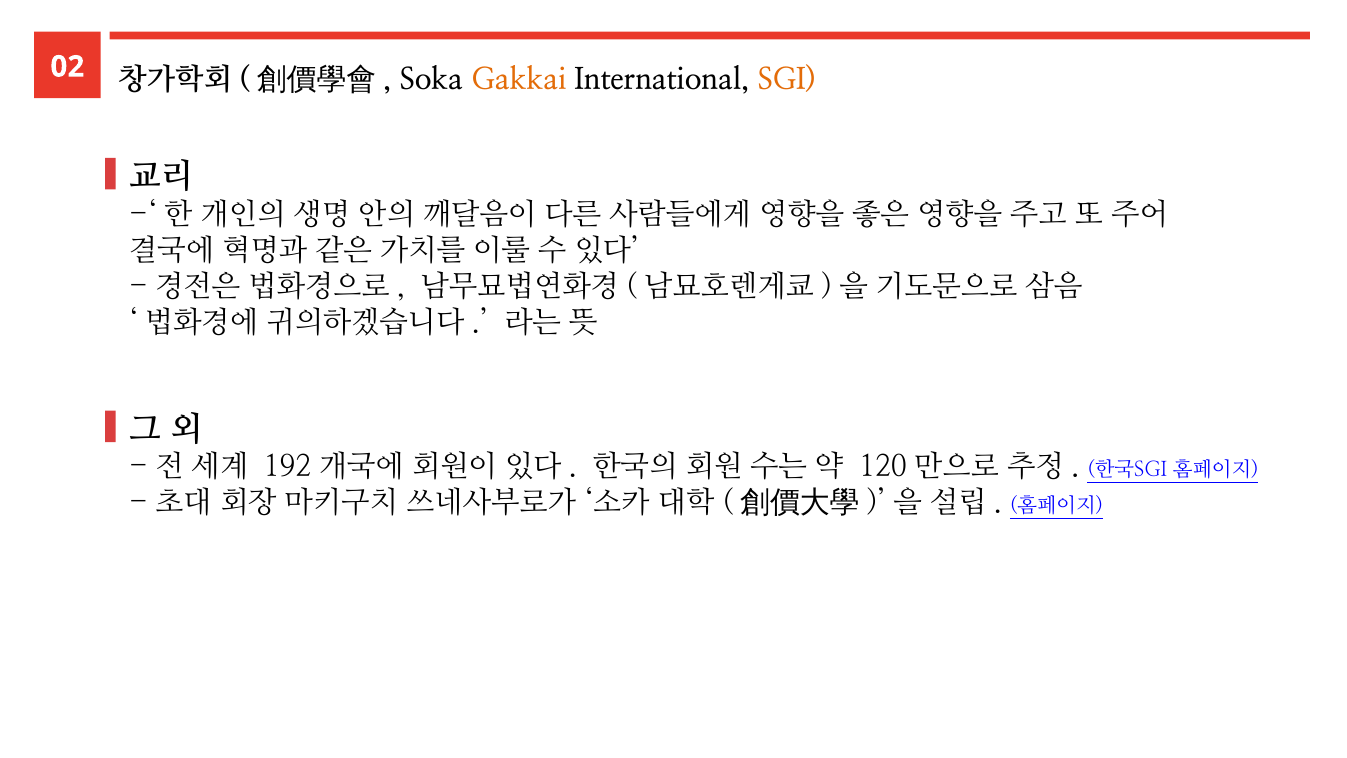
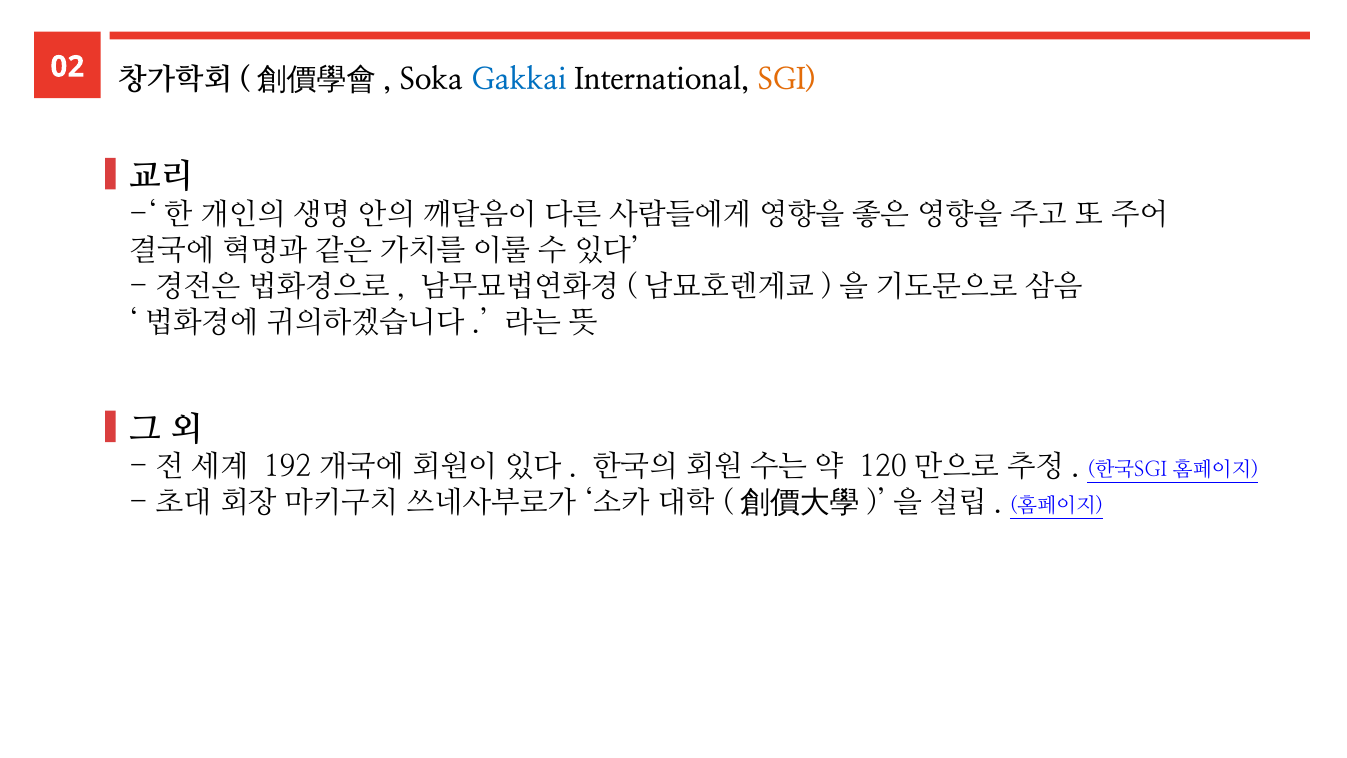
Gakkai colour: orange -> blue
